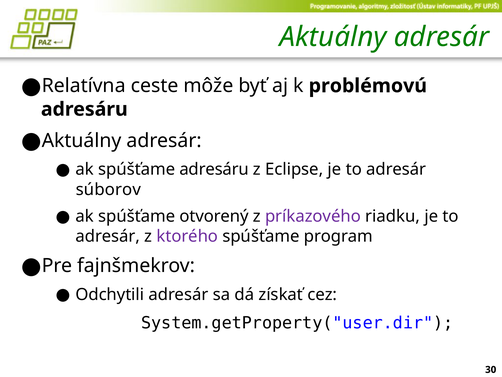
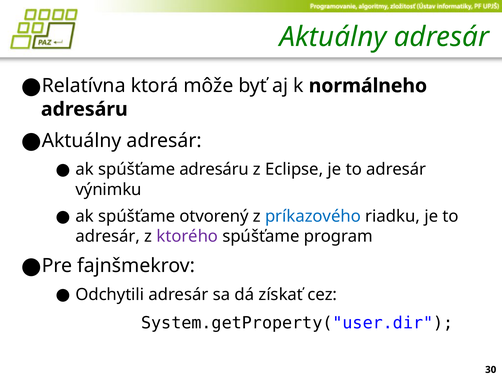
ceste: ceste -> ktorá
problémovú: problémovú -> normálneho
súborov: súborov -> výnimku
príkazového colour: purple -> blue
